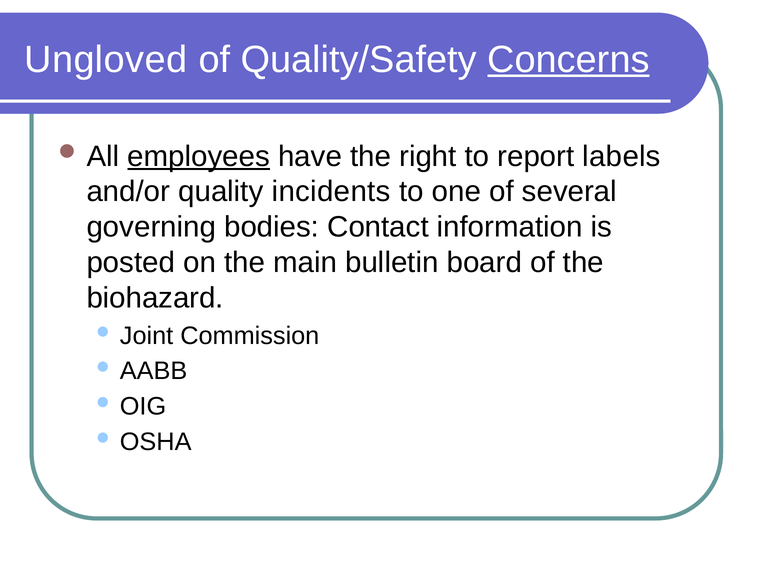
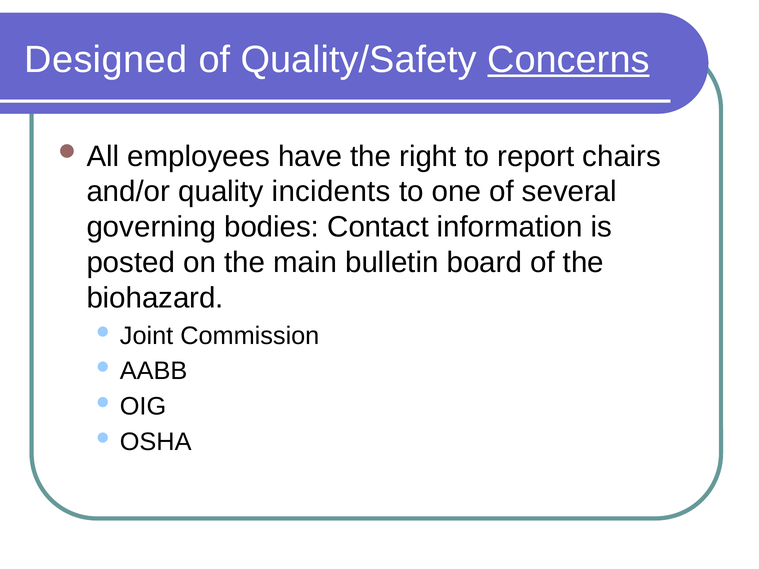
Ungloved: Ungloved -> Designed
employees underline: present -> none
labels: labels -> chairs
